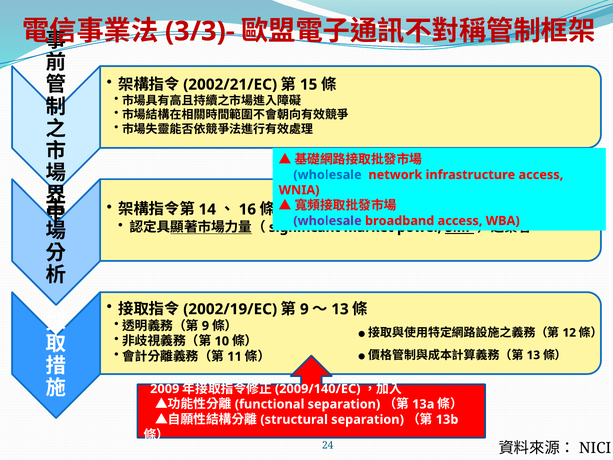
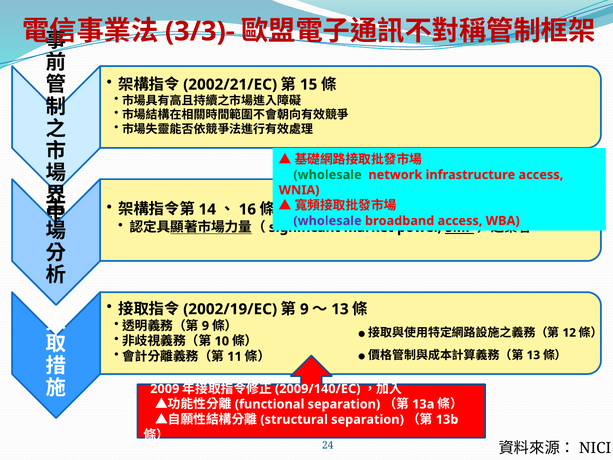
wholesale at (328, 175) colour: blue -> green
